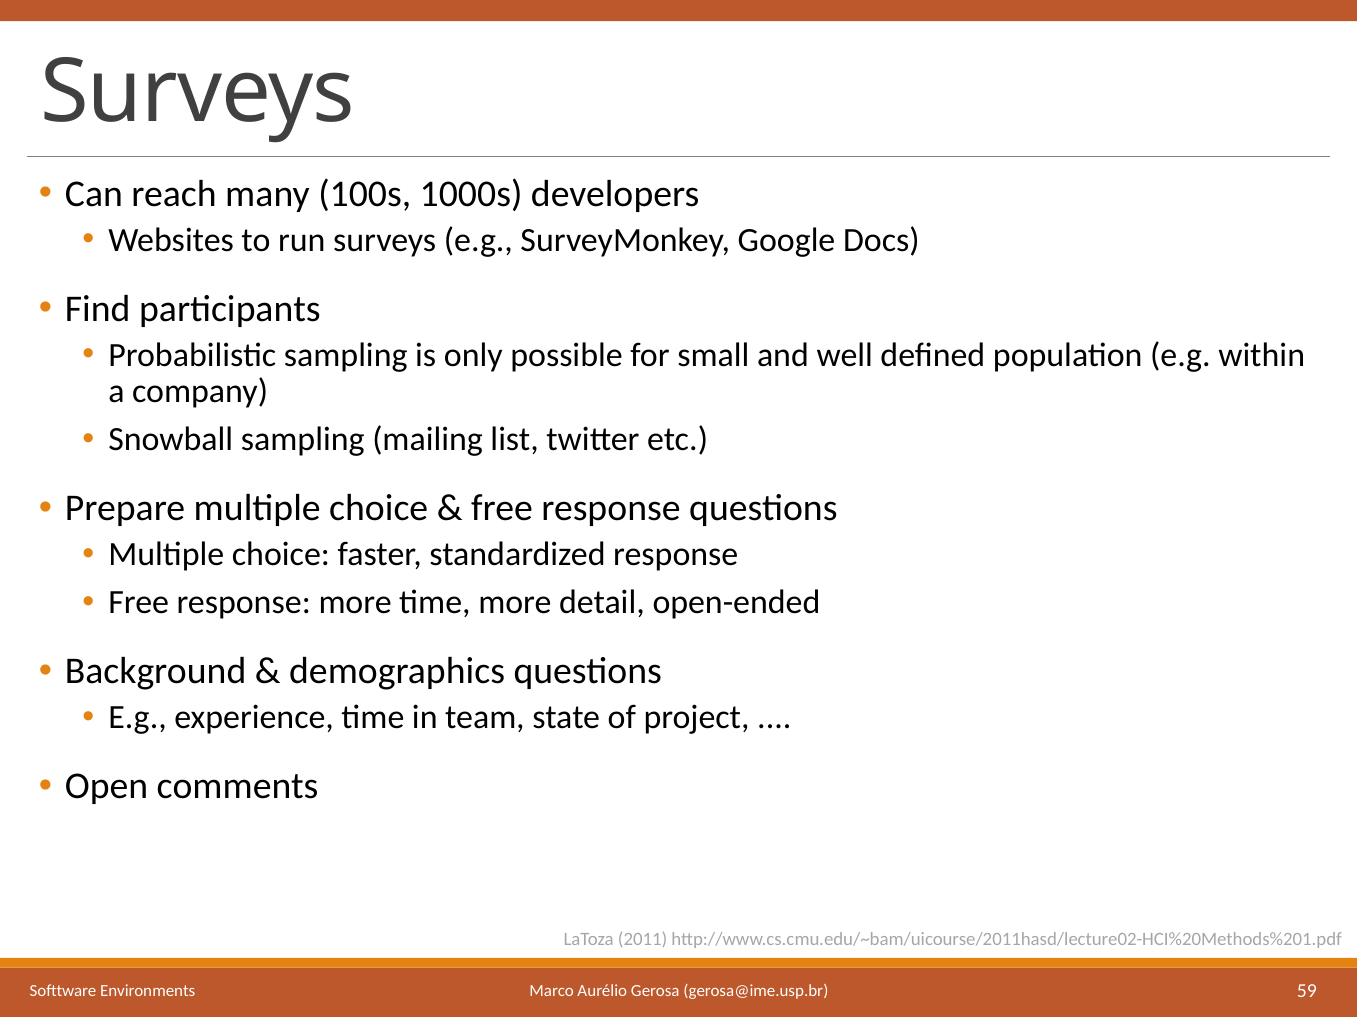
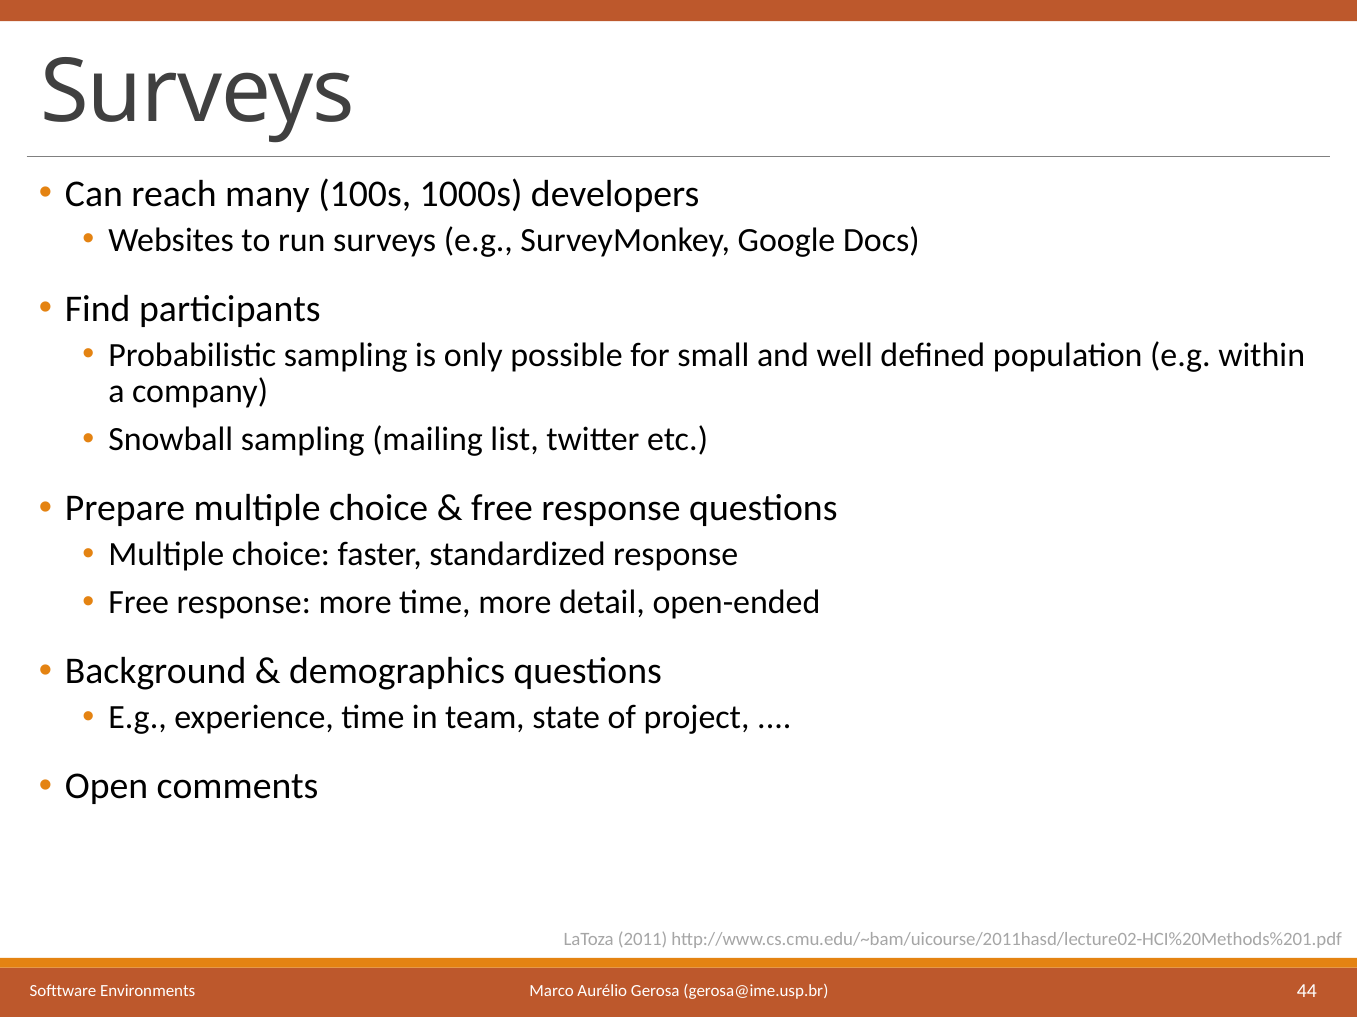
59: 59 -> 44
